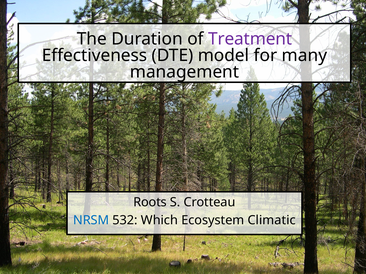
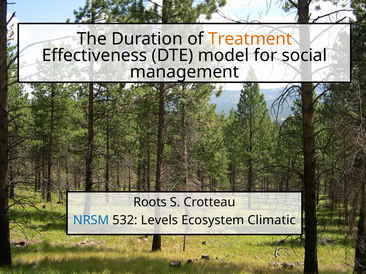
Treatment colour: purple -> orange
many: many -> social
Which: Which -> Levels
